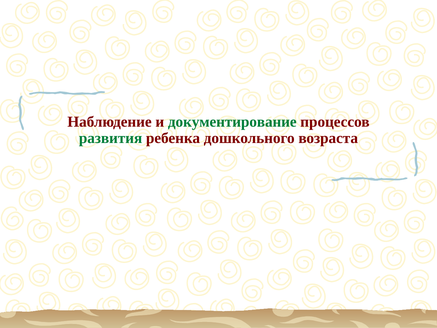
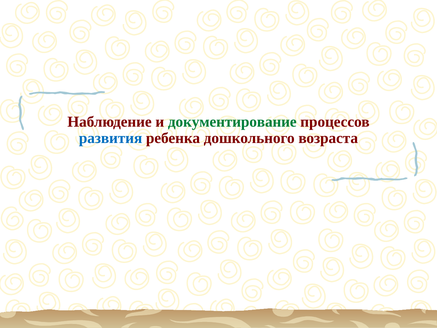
развития colour: green -> blue
